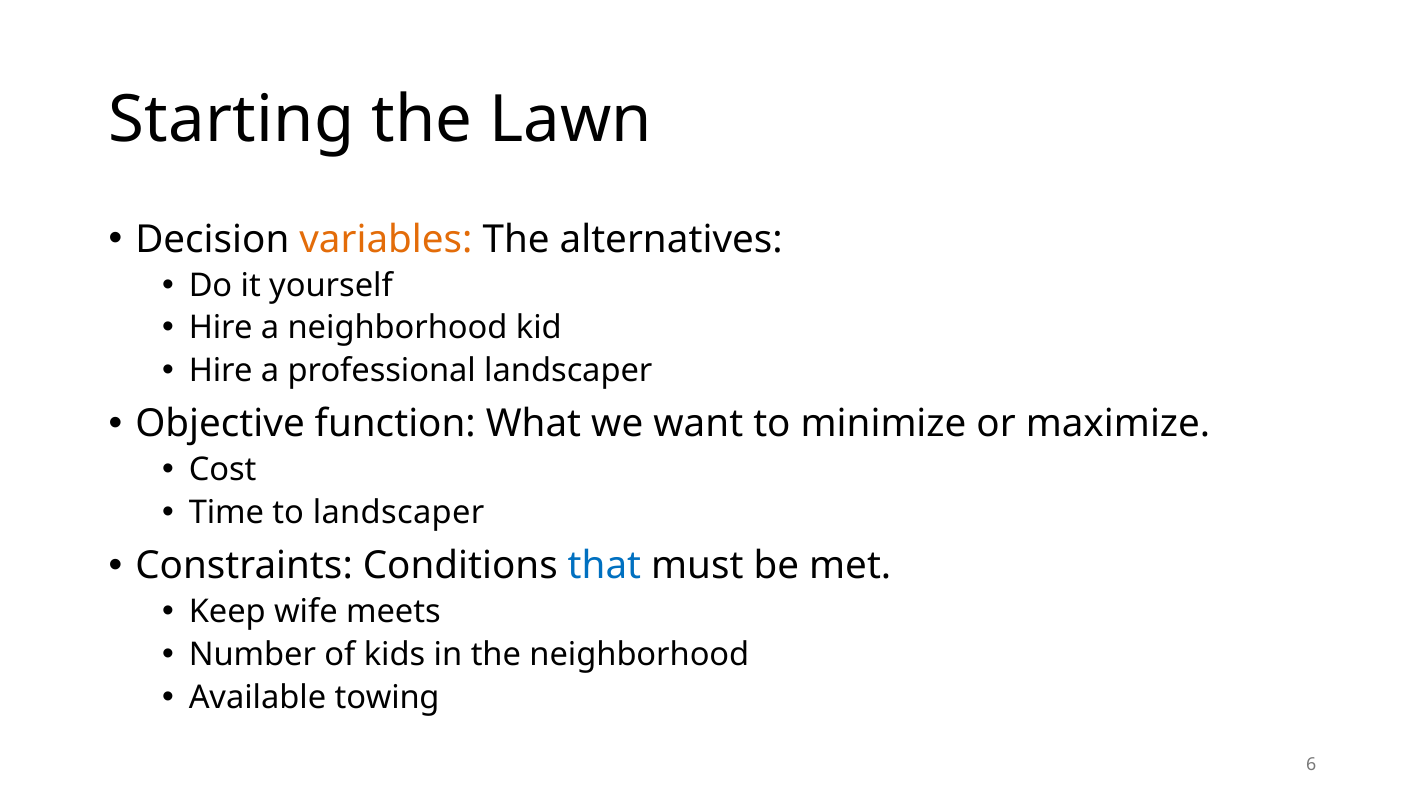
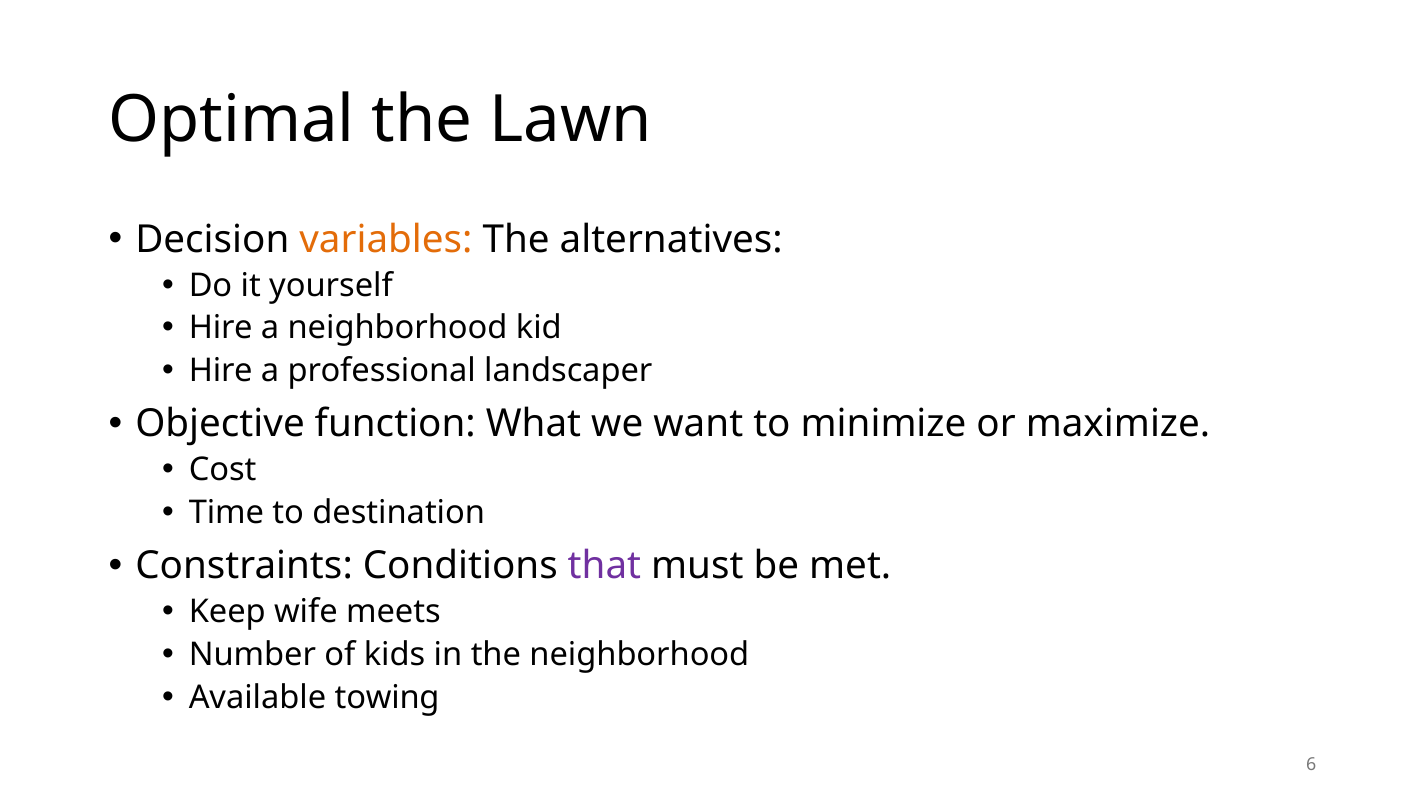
Starting: Starting -> Optimal
to landscaper: landscaper -> destination
that colour: blue -> purple
